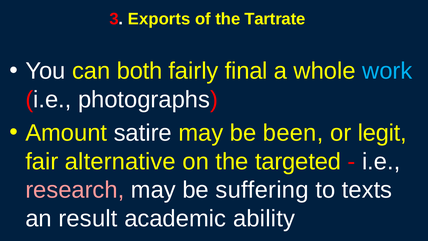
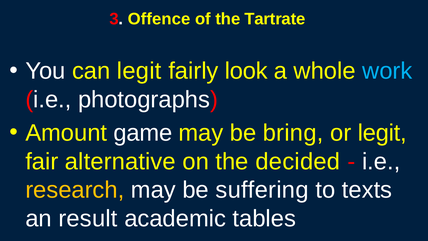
Exports: Exports -> Offence
can both: both -> legit
final: final -> look
satire: satire -> game
been: been -> bring
targeted: targeted -> decided
research colour: pink -> yellow
ability: ability -> tables
